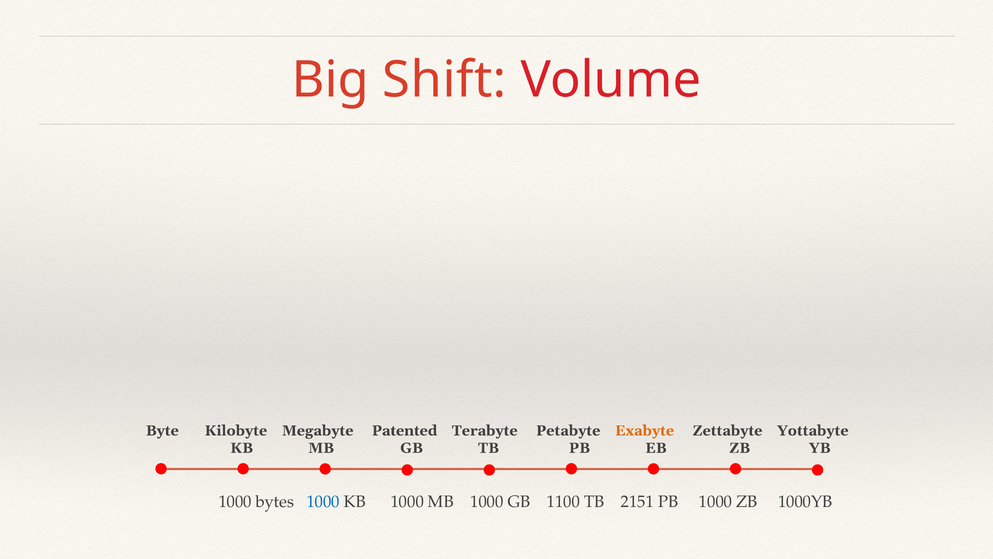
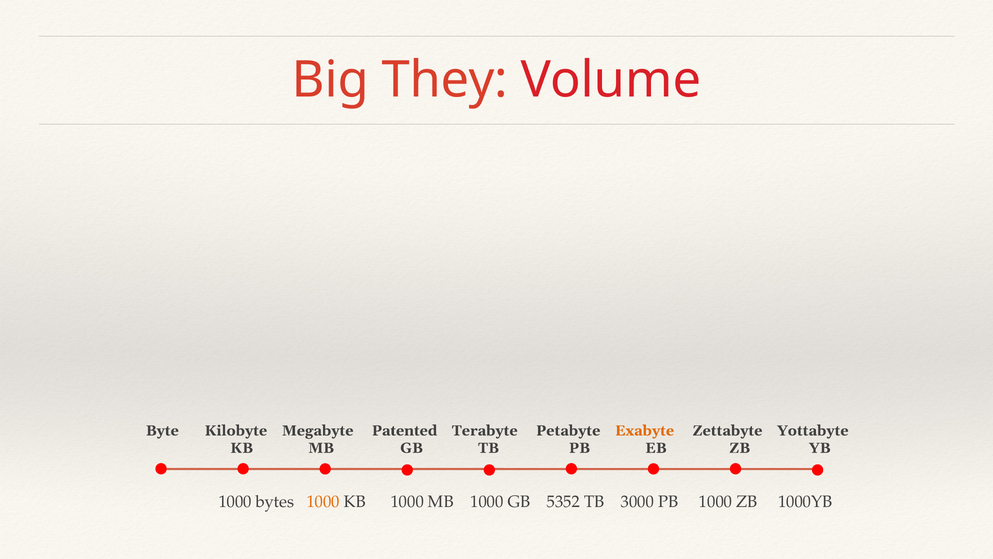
Shift: Shift -> They
1000 at (323, 501) colour: blue -> orange
1100: 1100 -> 5352
2151: 2151 -> 3000
